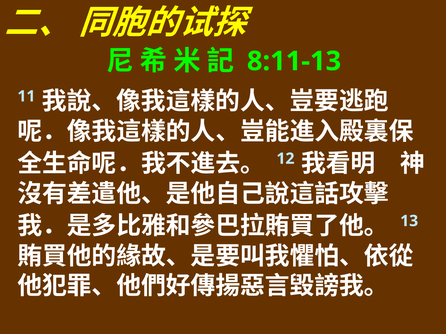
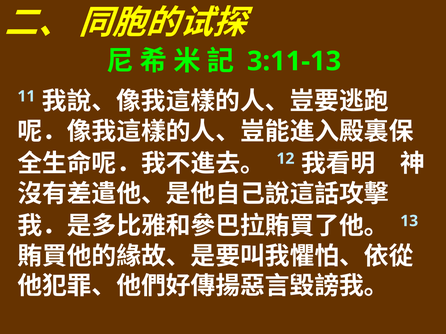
8:11-13: 8:11-13 -> 3:11-13
